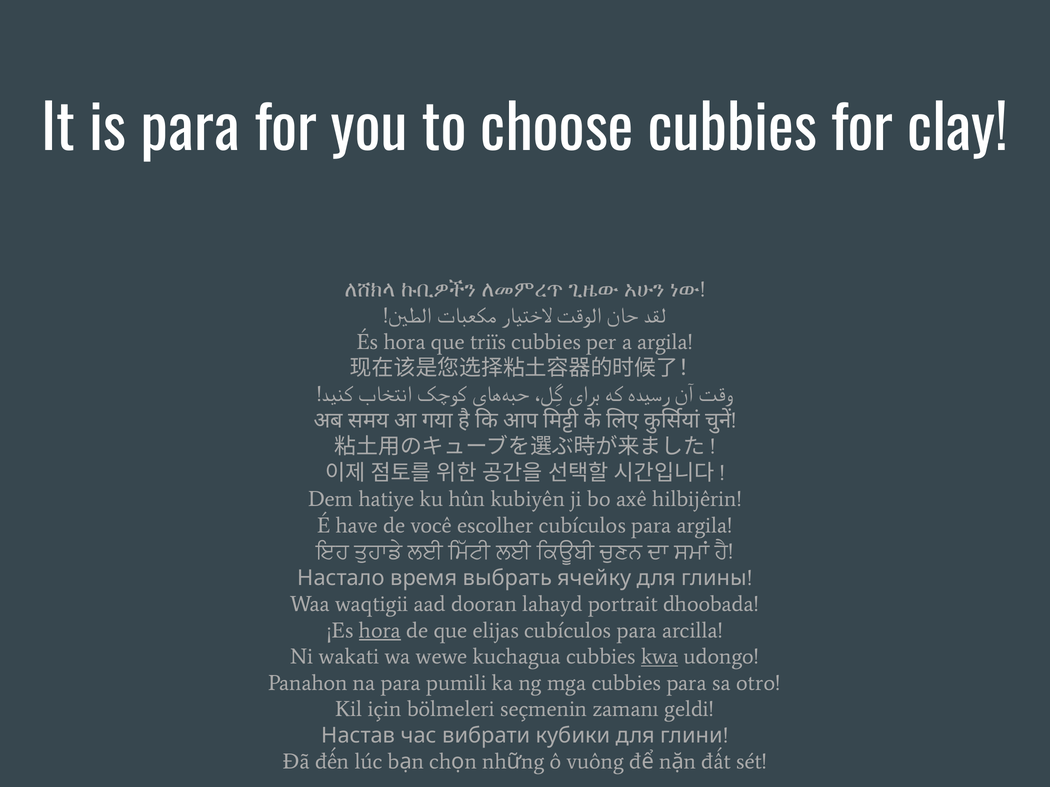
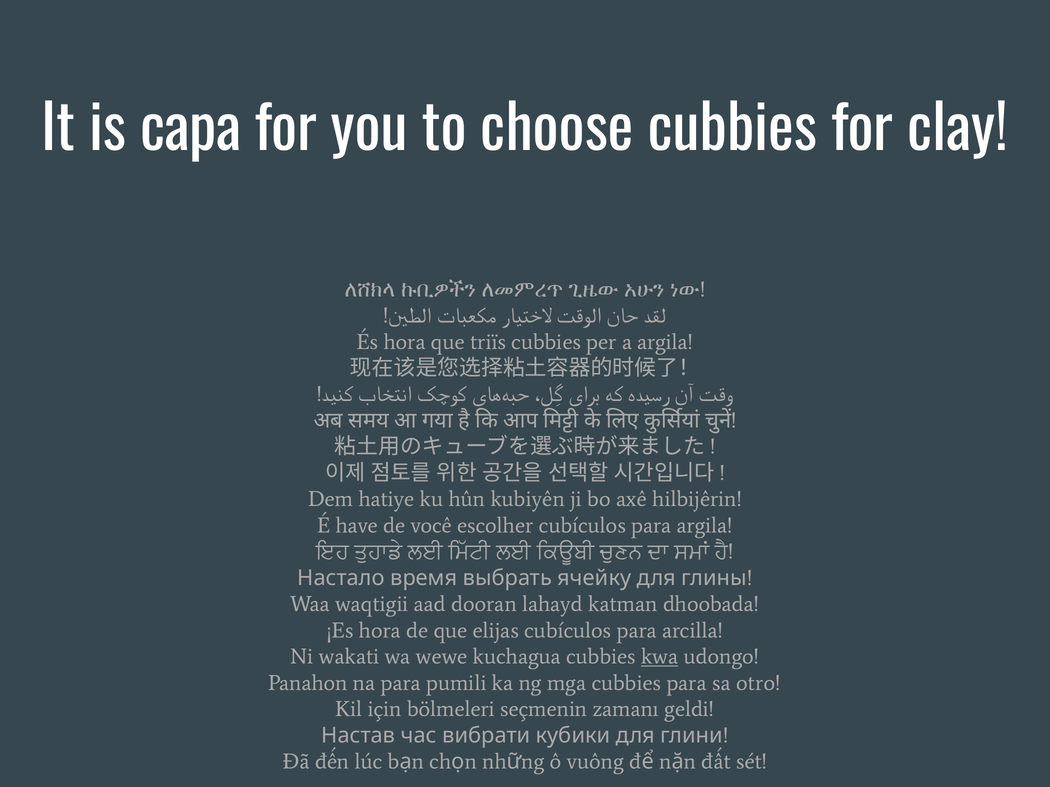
is para: para -> capa
portrait: portrait -> katman
hora at (380, 631) underline: present -> none
